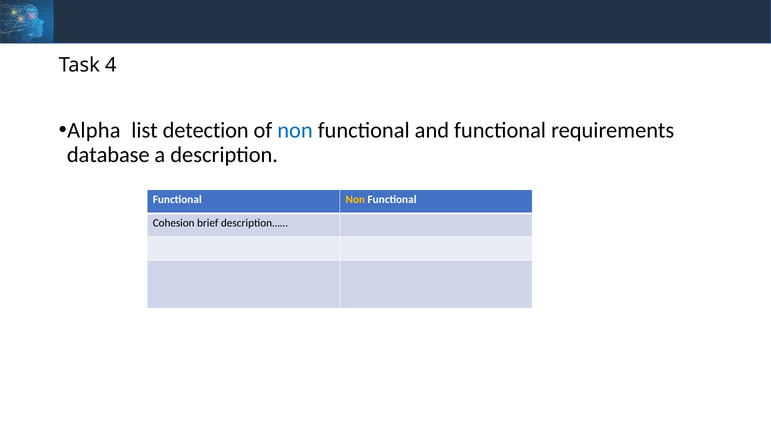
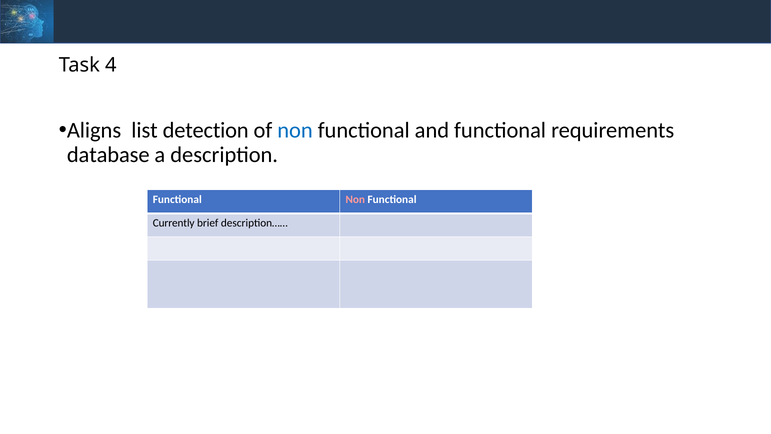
Alpha: Alpha -> Aligns
Non at (355, 200) colour: yellow -> pink
Cohesion: Cohesion -> Currently
